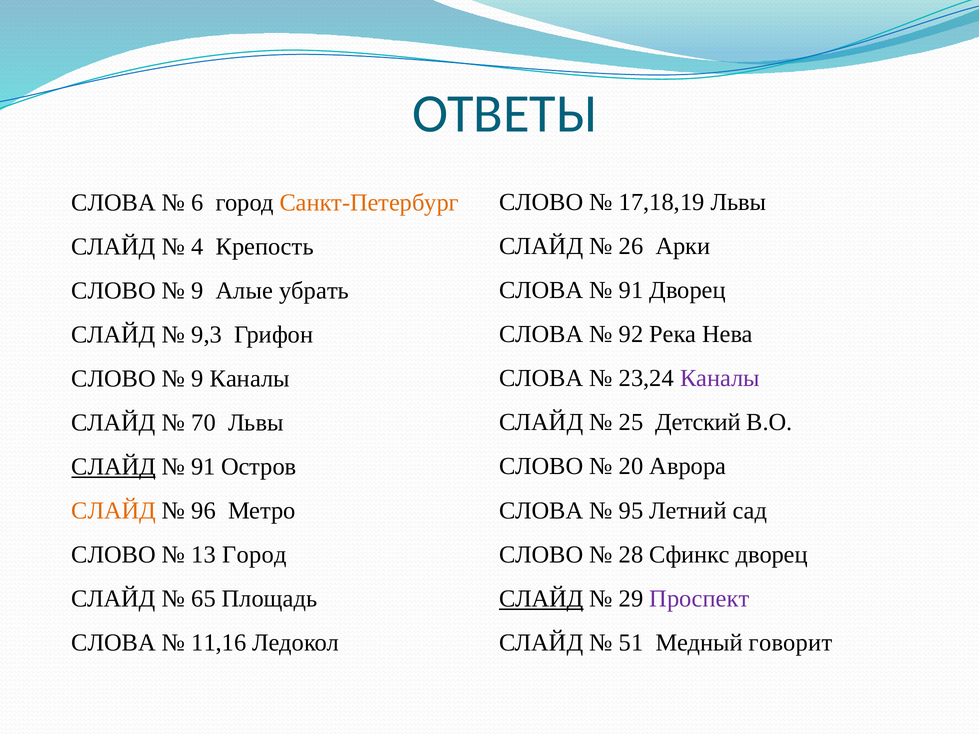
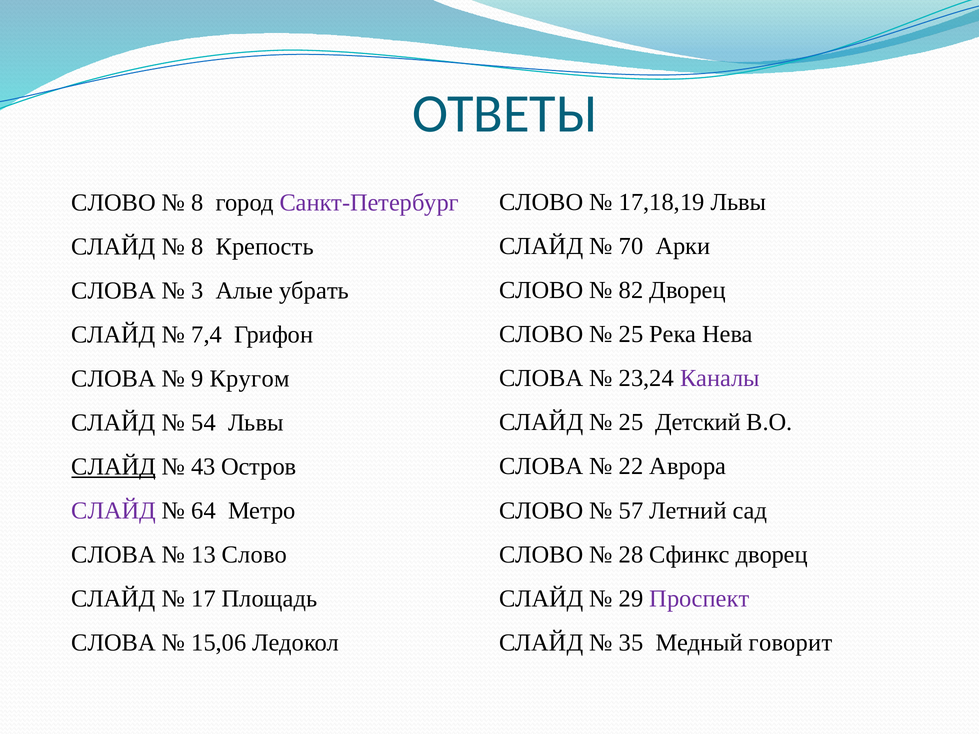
СЛОВА at (114, 203): СЛОВА -> СЛОВО
6 at (197, 203): 6 -> 8
Санкт-Петербург colour: orange -> purple
26: 26 -> 70
4 at (197, 247): 4 -> 8
СЛОВА at (541, 290): СЛОВА -> СЛОВО
91 at (631, 290): 91 -> 82
СЛОВО at (114, 291): СЛОВО -> СЛОВА
9 at (197, 291): 9 -> 3
СЛОВА at (541, 334): СЛОВА -> СЛОВО
92 at (631, 334): 92 -> 25
9,3: 9,3 -> 7,4
СЛОВО at (114, 379): СЛОВО -> СЛОВА
9 Каналы: Каналы -> Кругом
70: 70 -> 54
СЛОВО at (541, 467): СЛОВО -> СЛОВА
20: 20 -> 22
91 at (203, 467): 91 -> 43
СЛОВА at (541, 511): СЛОВА -> СЛОВО
95: 95 -> 57
СЛАЙД at (114, 511) colour: orange -> purple
96: 96 -> 64
СЛОВО at (114, 555): СЛОВО -> СЛОВА
13 Город: Город -> Слово
СЛАЙД at (541, 599) underline: present -> none
65: 65 -> 17
51: 51 -> 35
11,16: 11,16 -> 15,06
